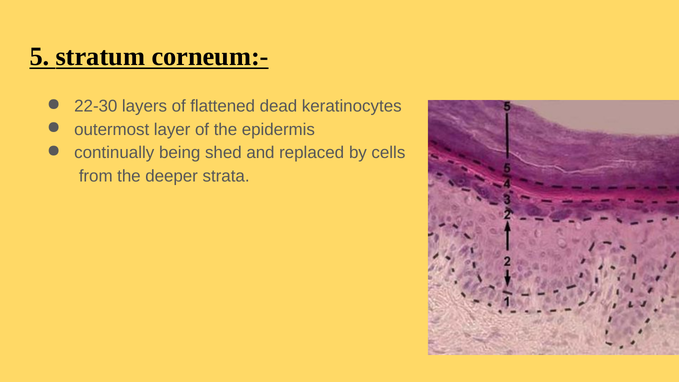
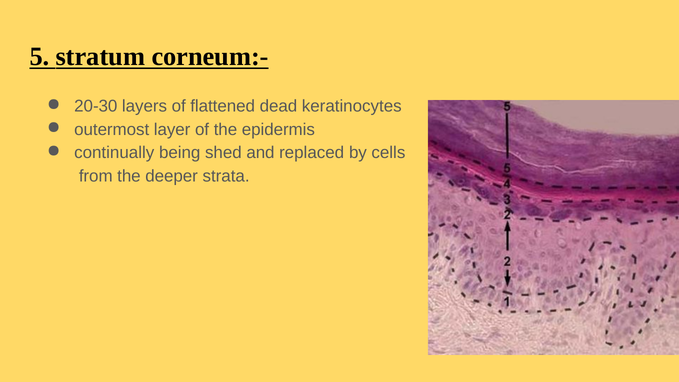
22-30: 22-30 -> 20-30
